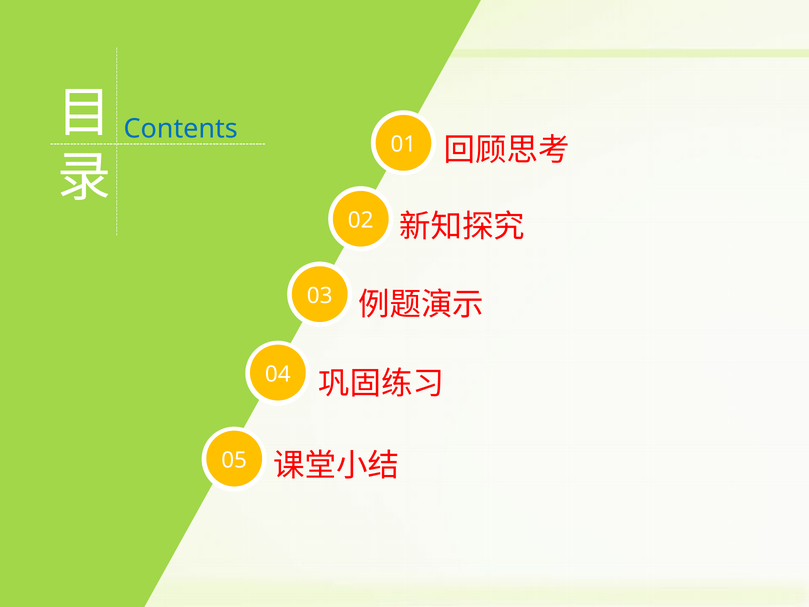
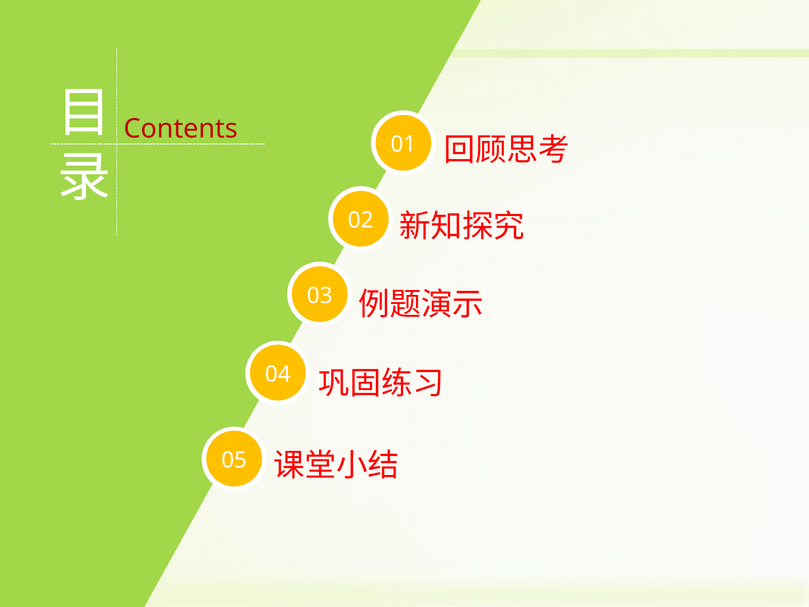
Contents colour: blue -> red
